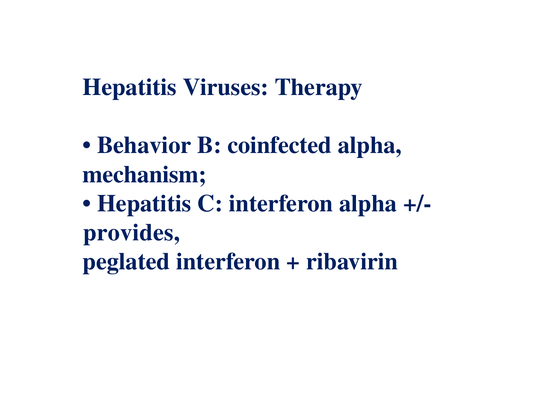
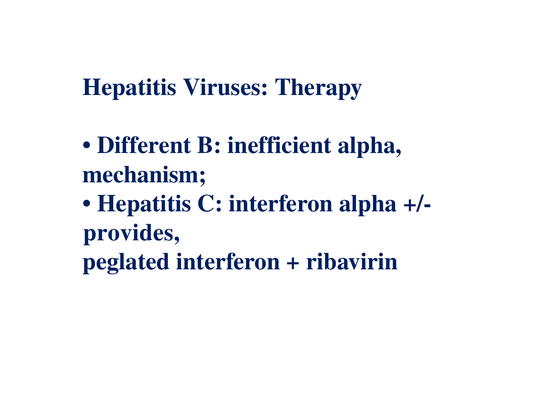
Behavior: Behavior -> Different
coinfected: coinfected -> inefficient
